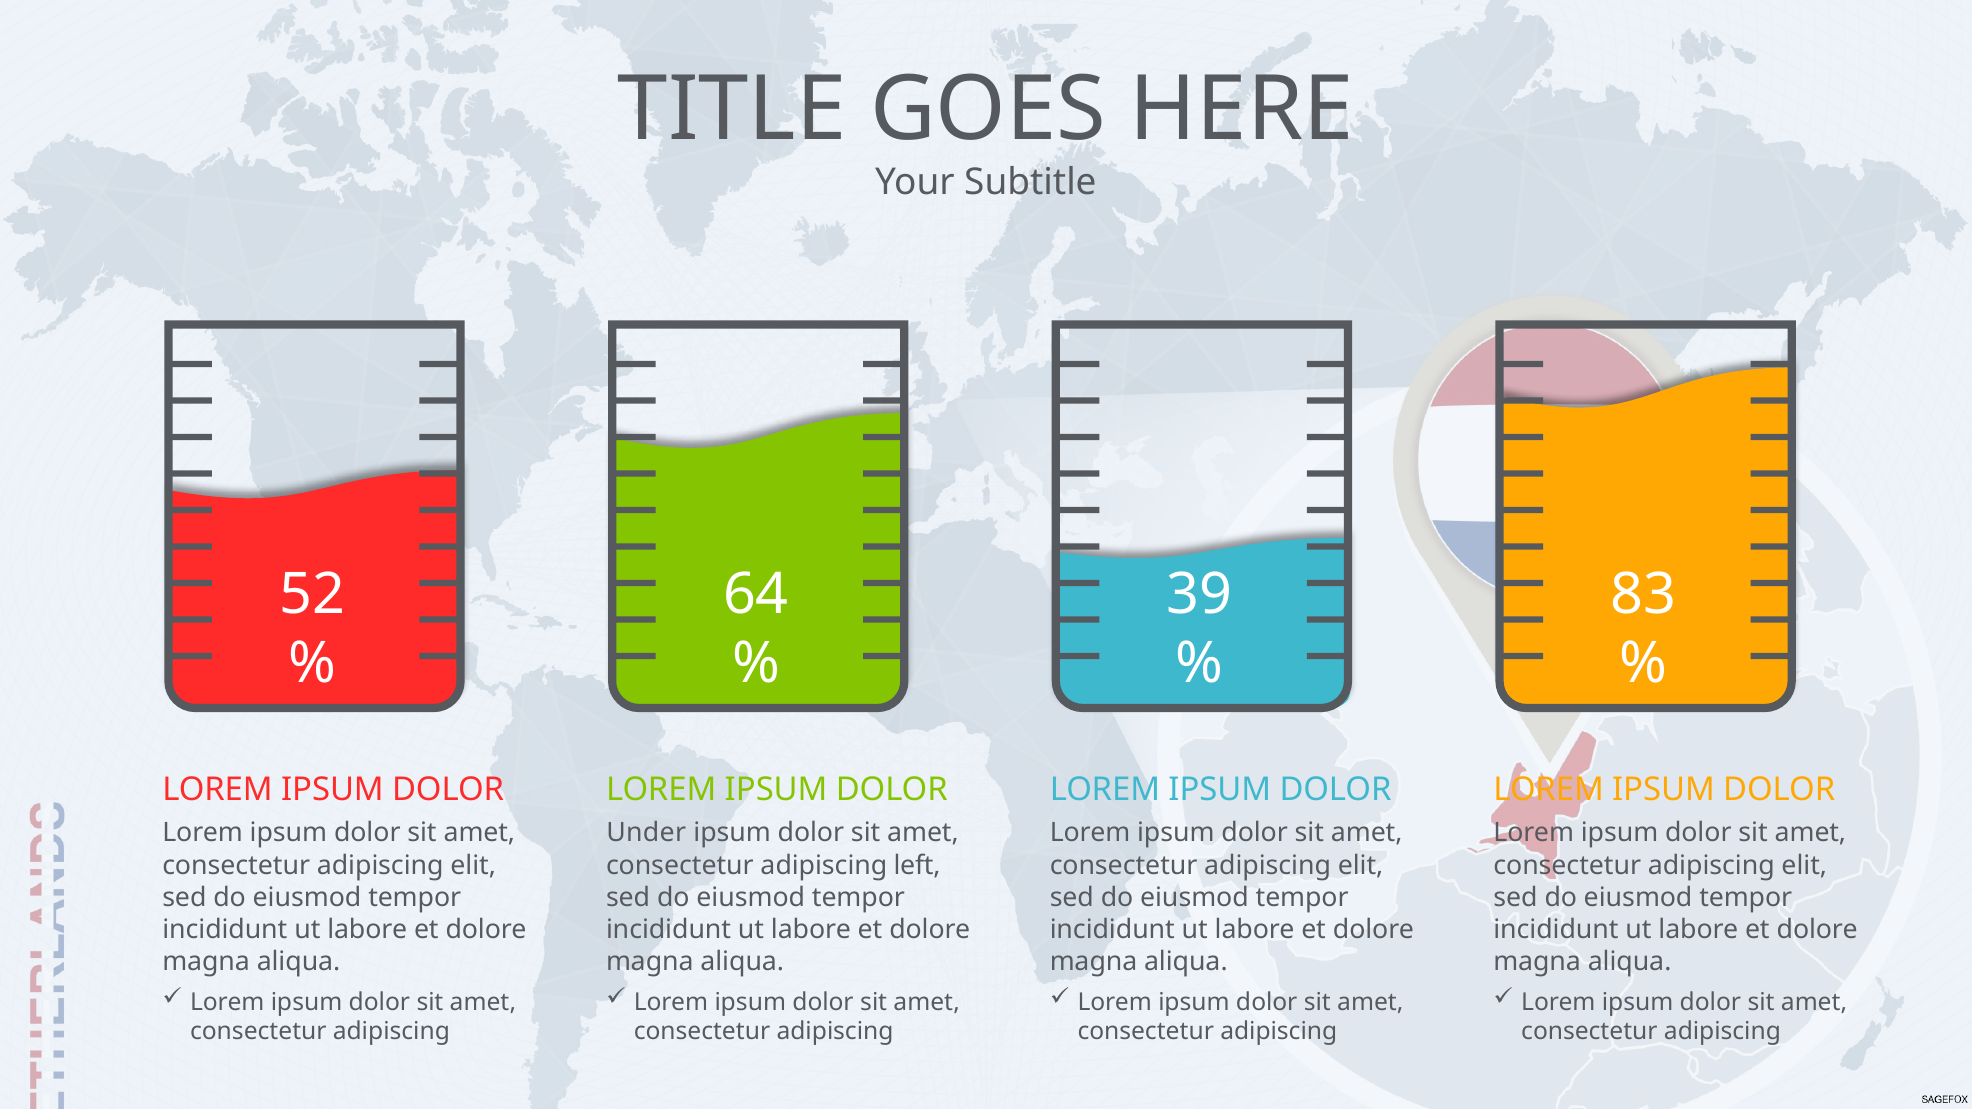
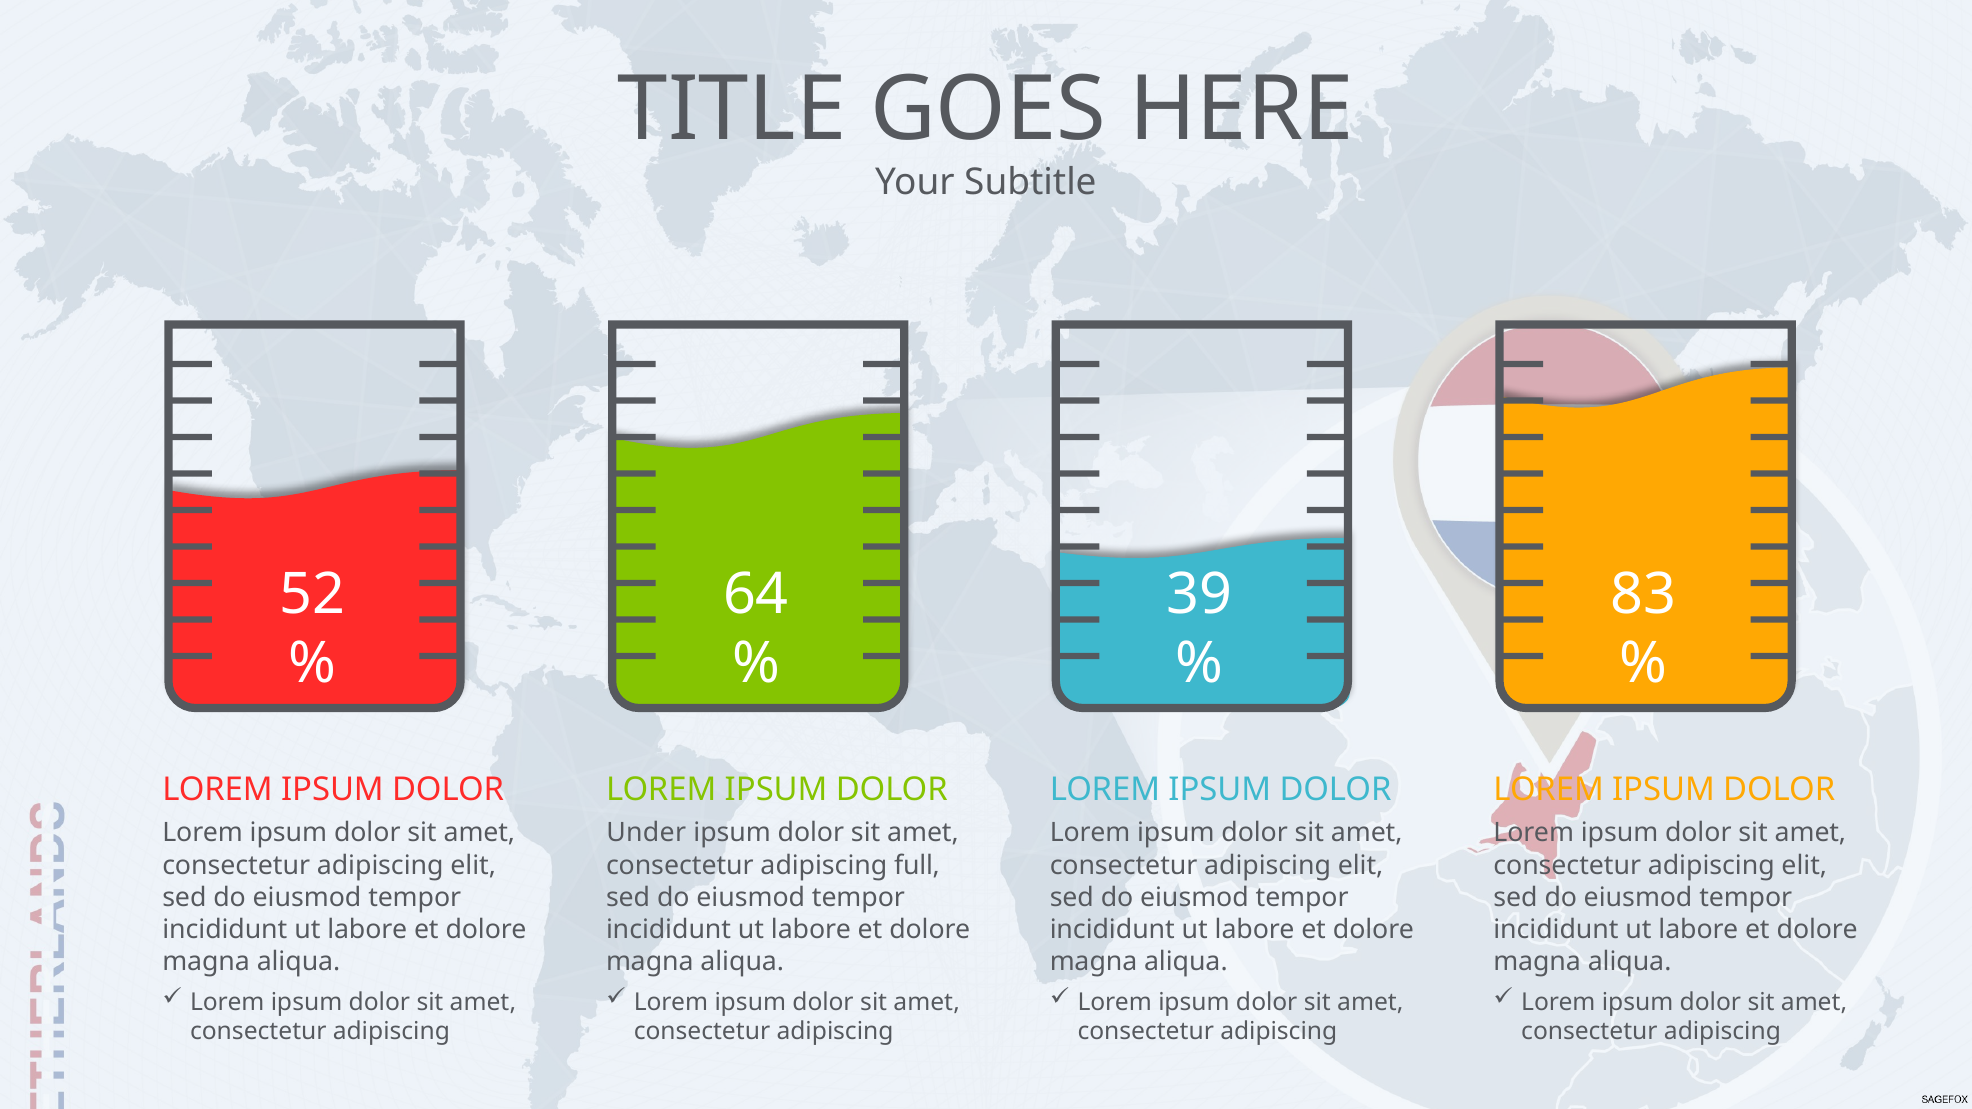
left: left -> full
